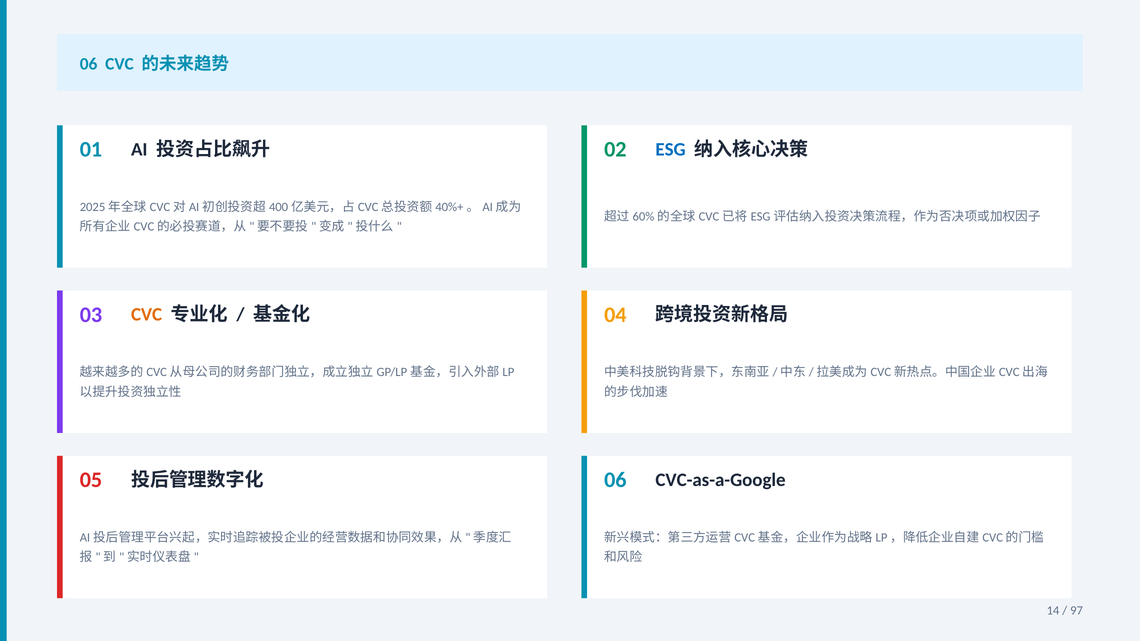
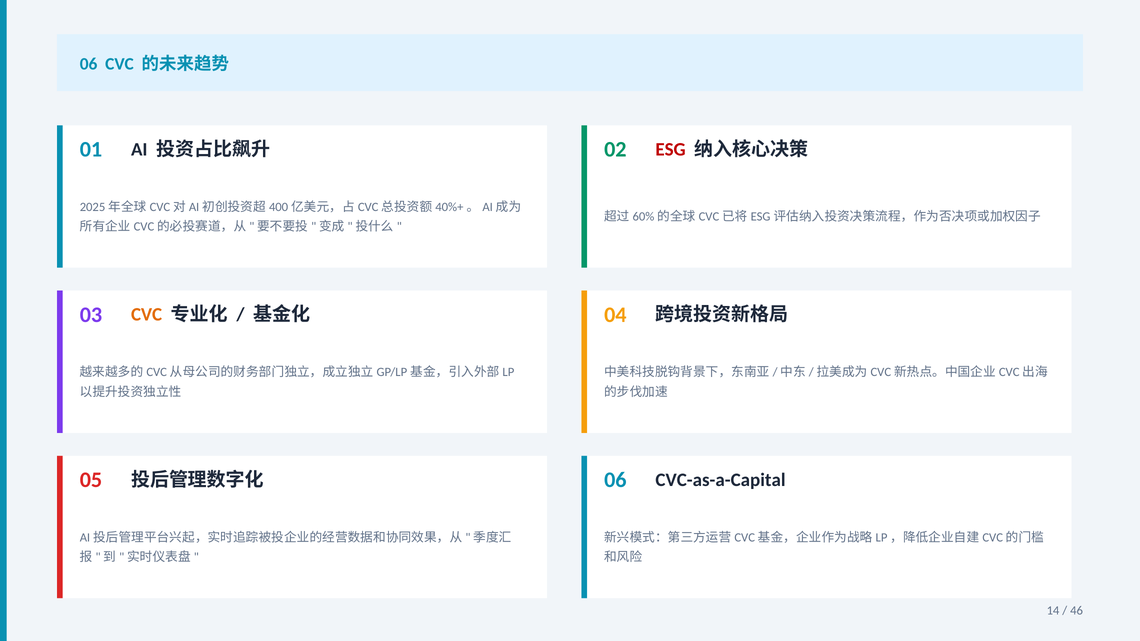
ESG colour: blue -> red
CVC-as-a-Google: CVC-as-a-Google -> CVC-as-a-Capital
97: 97 -> 46
